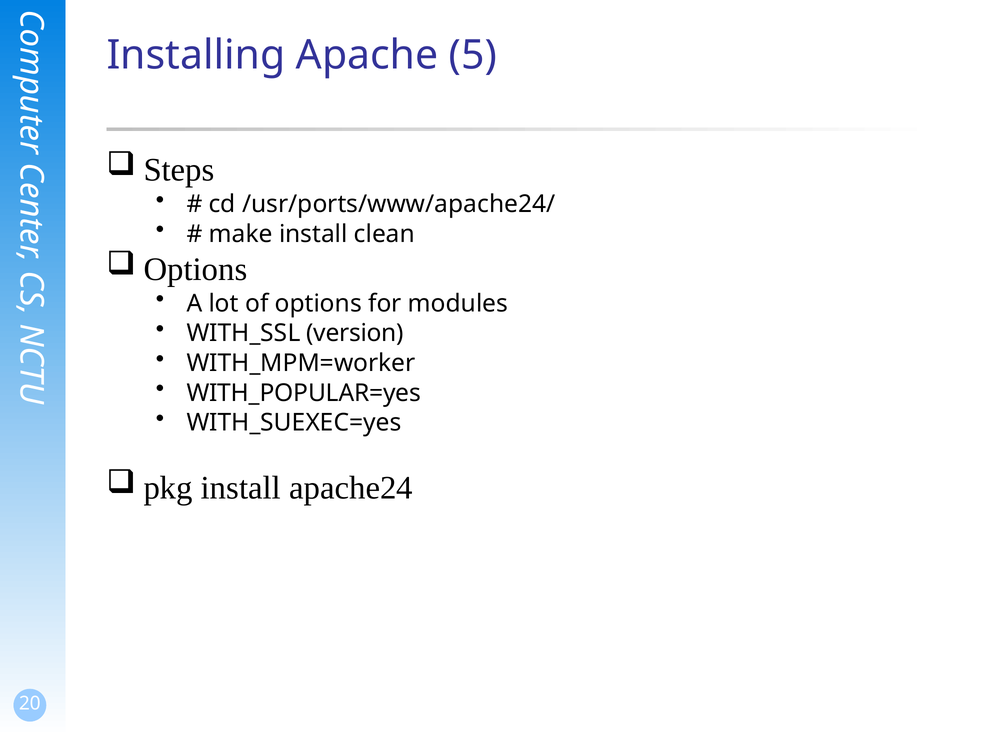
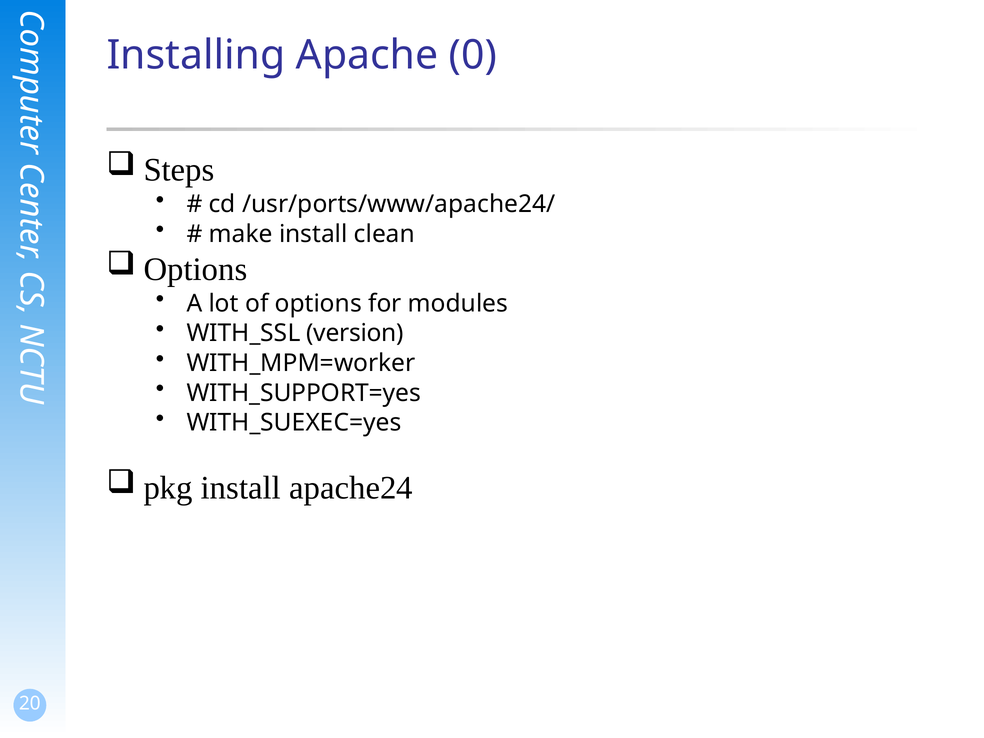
5: 5 -> 0
WITH_POPULAR=yes: WITH_POPULAR=yes -> WITH_SUPPORT=yes
